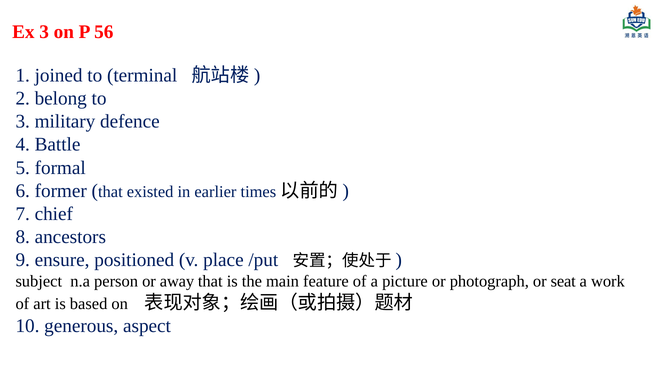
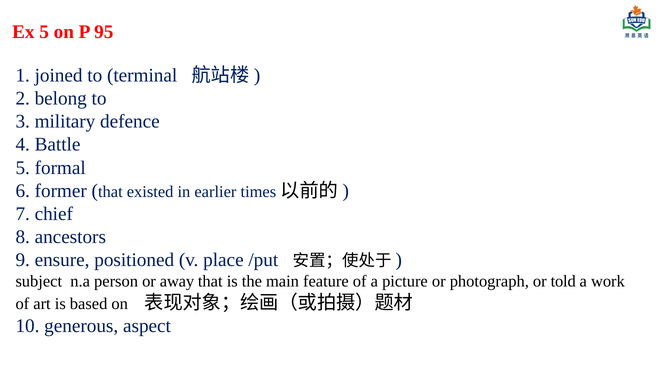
Ex 3: 3 -> 5
56: 56 -> 95
seat: seat -> told
